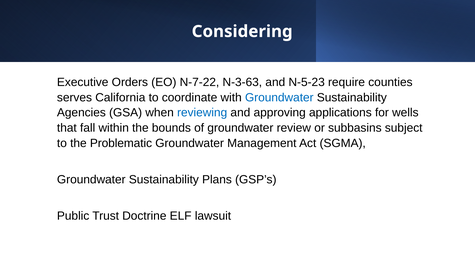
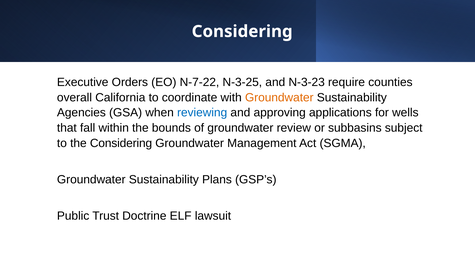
N-3-63: N-3-63 -> N-3-25
N-5-23: N-5-23 -> N-3-23
serves: serves -> overall
Groundwater at (279, 97) colour: blue -> orange
the Problematic: Problematic -> Considering
